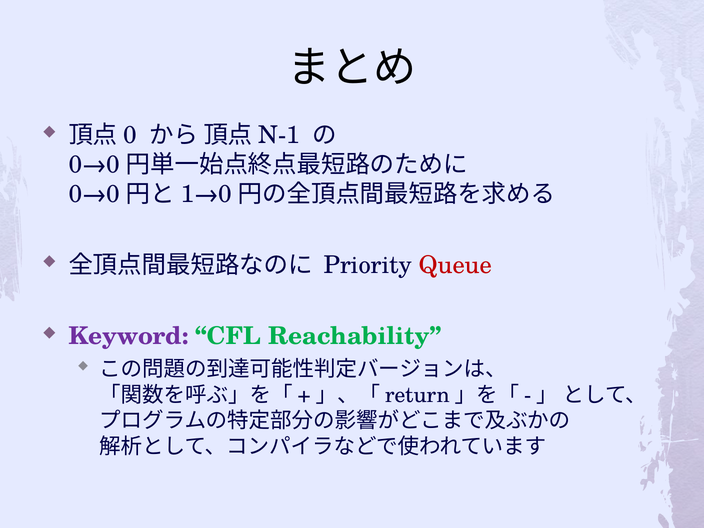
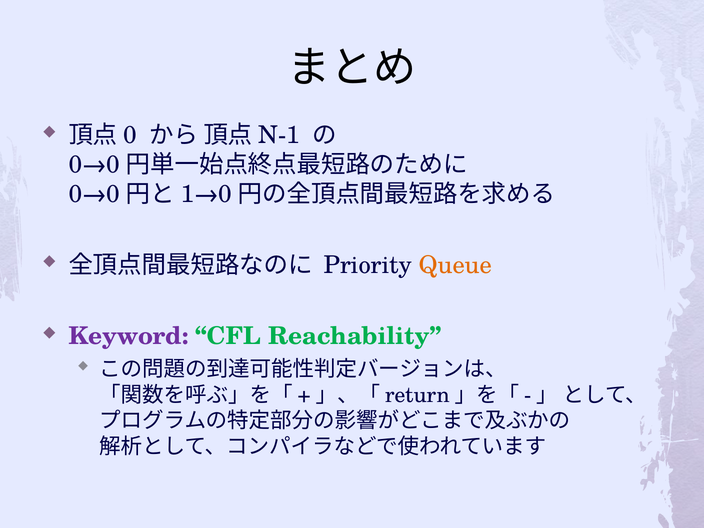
Queue colour: red -> orange
